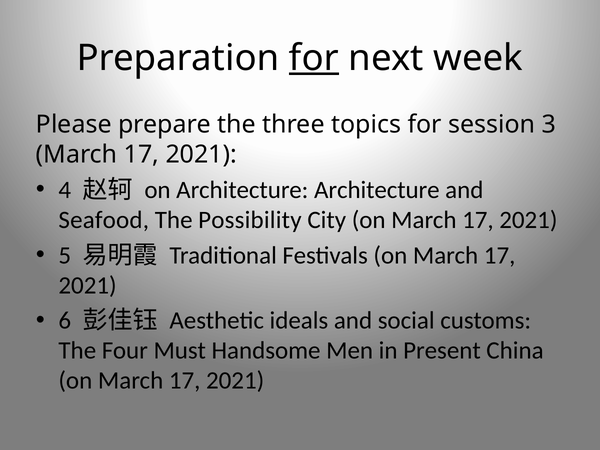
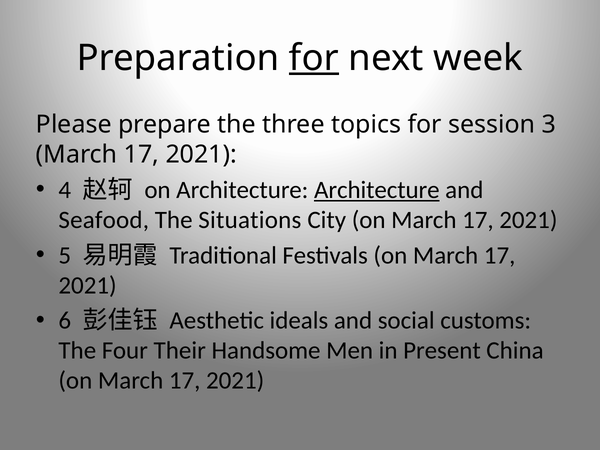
Architecture at (377, 190) underline: none -> present
Possibility: Possibility -> Situations
Must: Must -> Their
